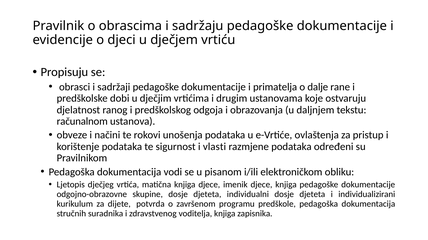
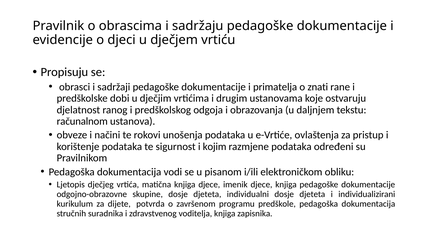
dalje: dalje -> znati
vlasti: vlasti -> kojim
